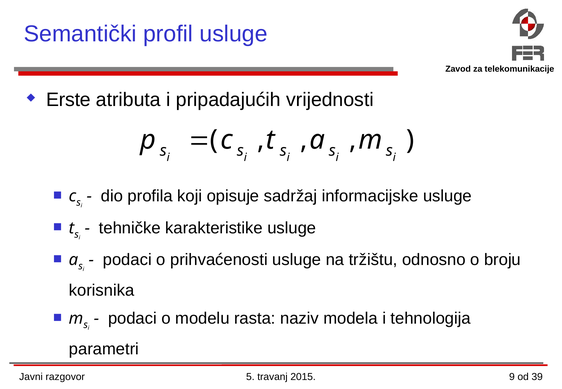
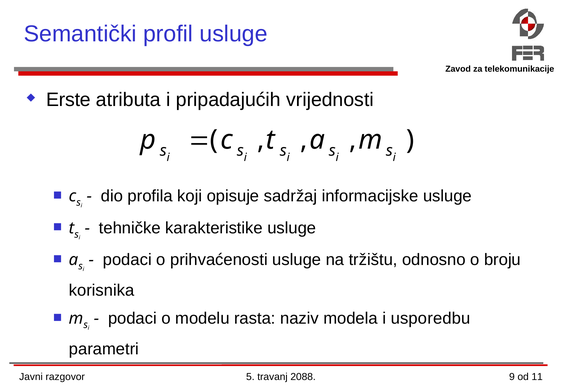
tehnologija: tehnologija -> usporedbu
2015: 2015 -> 2088
39: 39 -> 11
